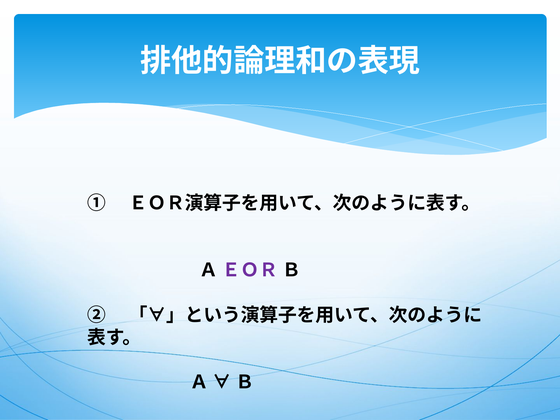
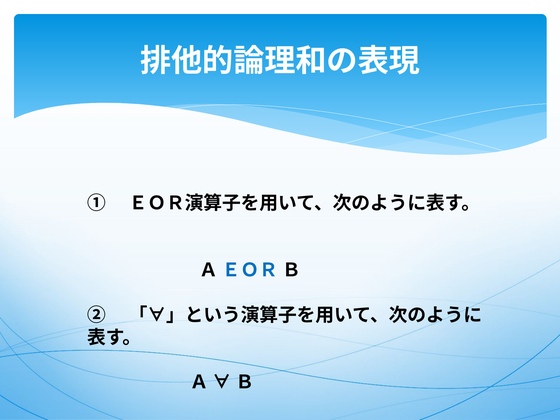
ＥＯＲ colour: purple -> blue
